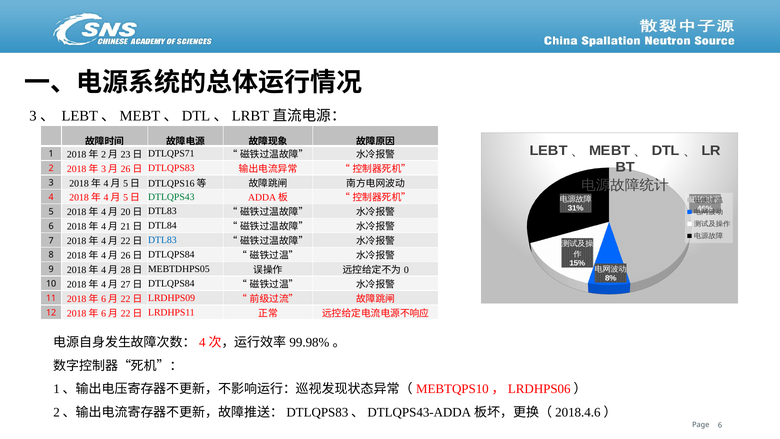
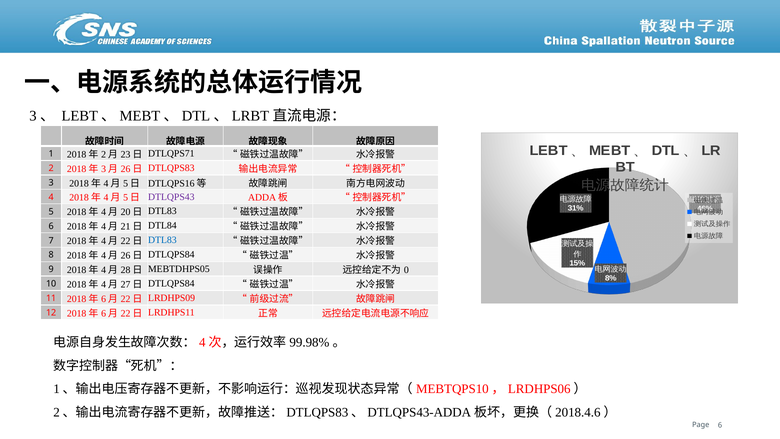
DTLQPS43 colour: green -> purple
